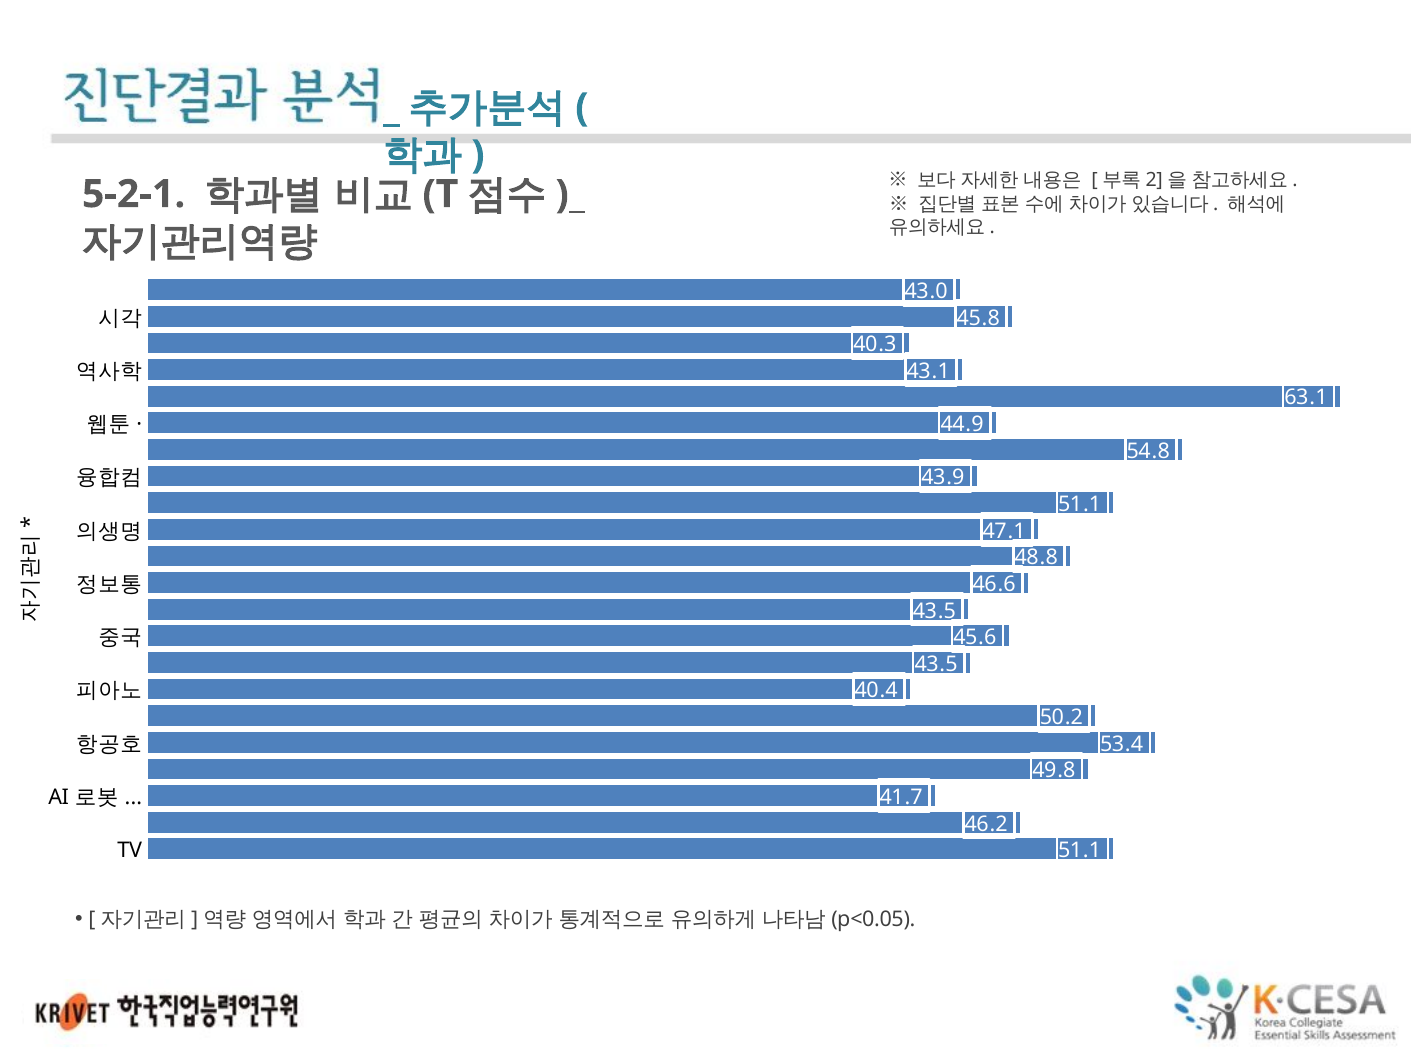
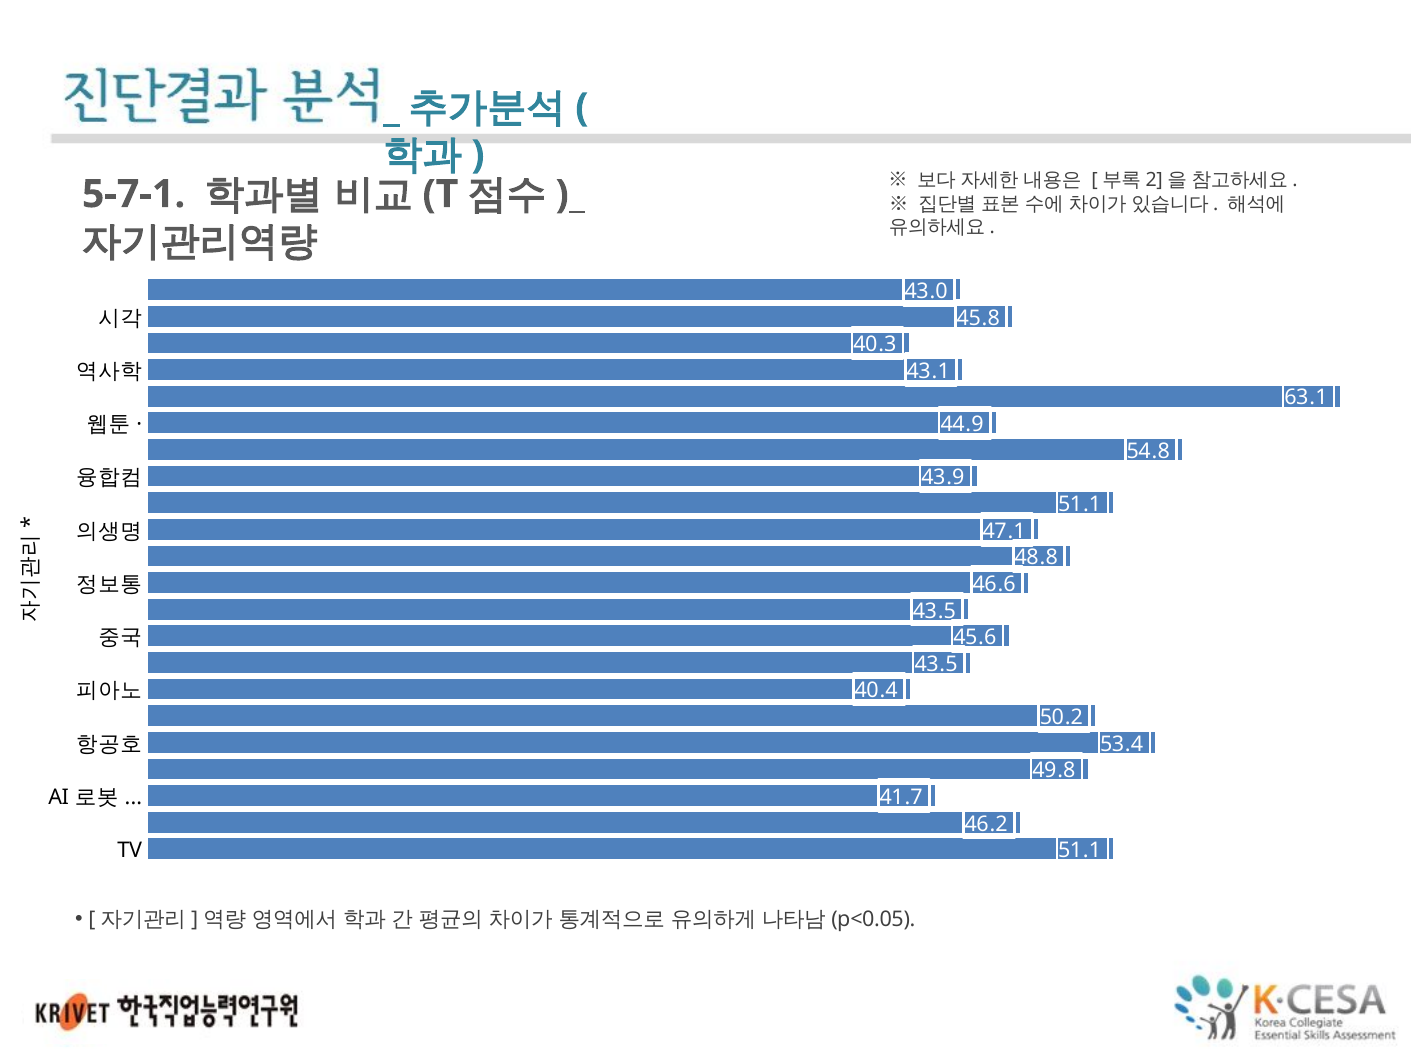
5-2-1: 5-2-1 -> 5-7-1
